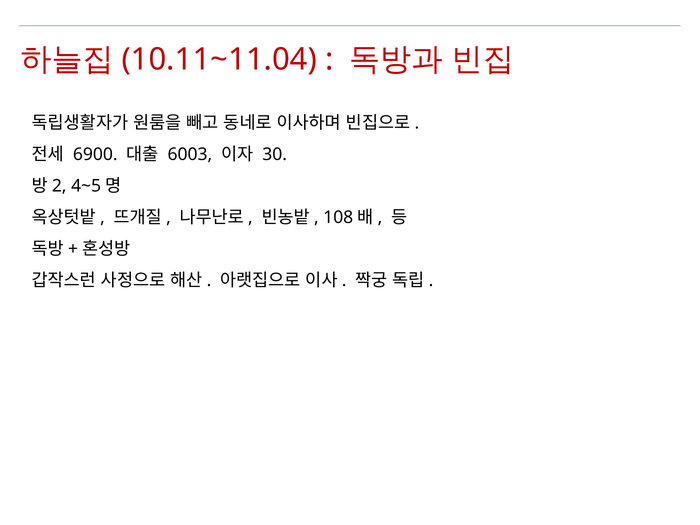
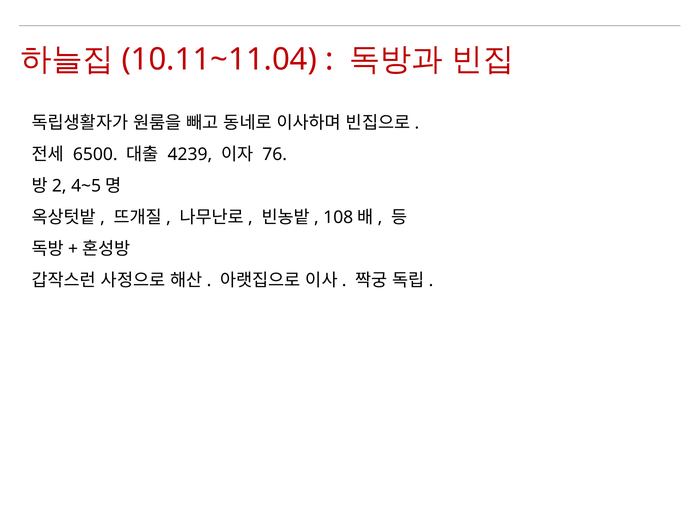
6900: 6900 -> 6500
6003: 6003 -> 4239
30: 30 -> 76
